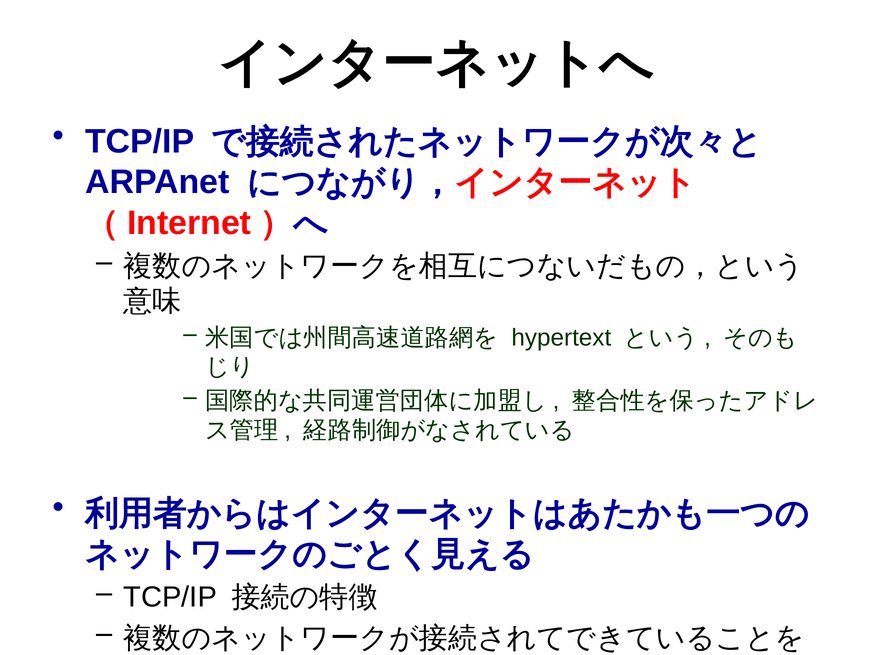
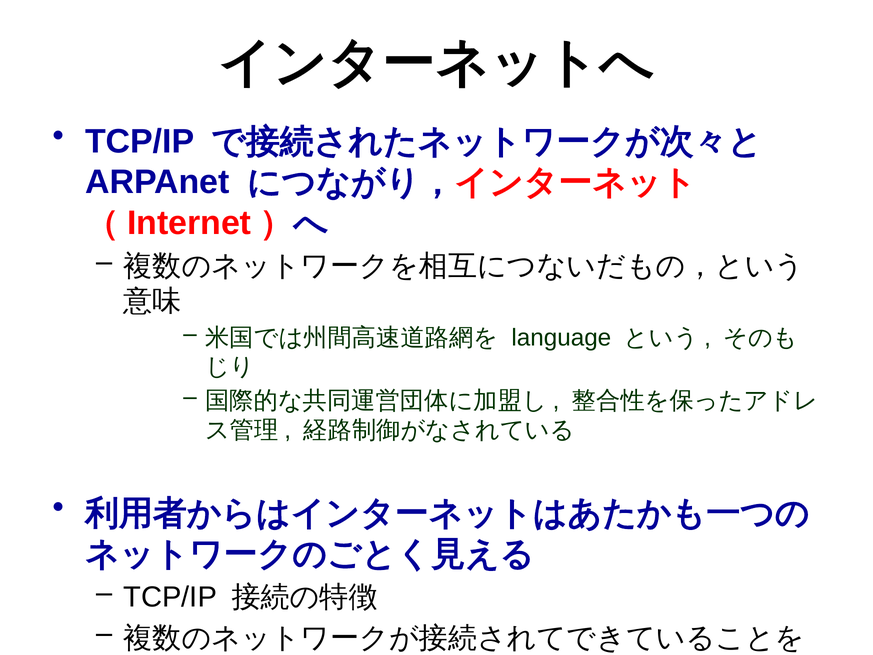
hypertext: hypertext -> language
